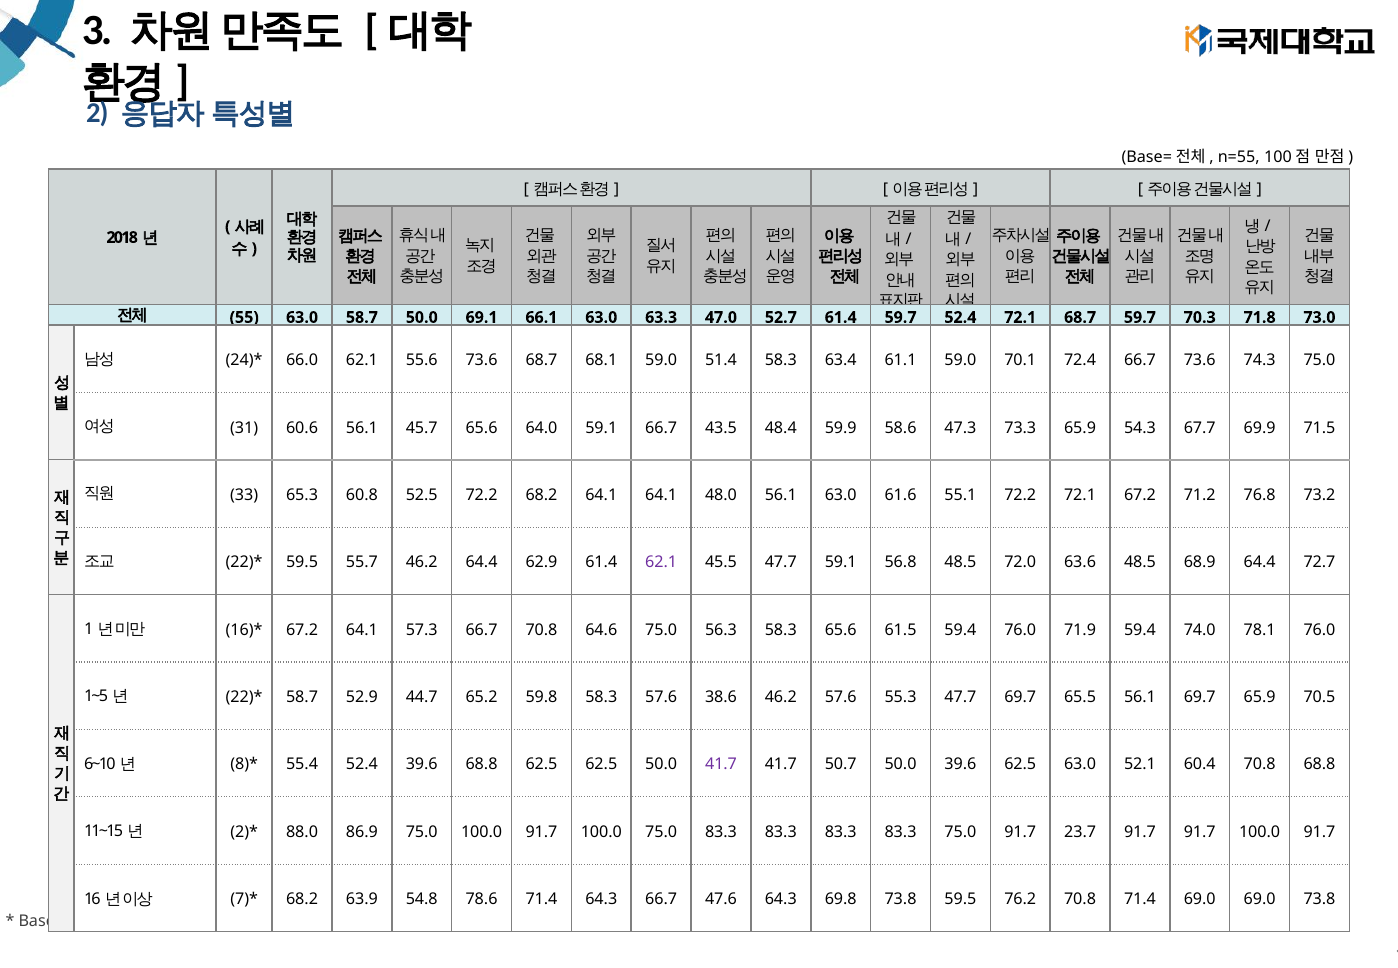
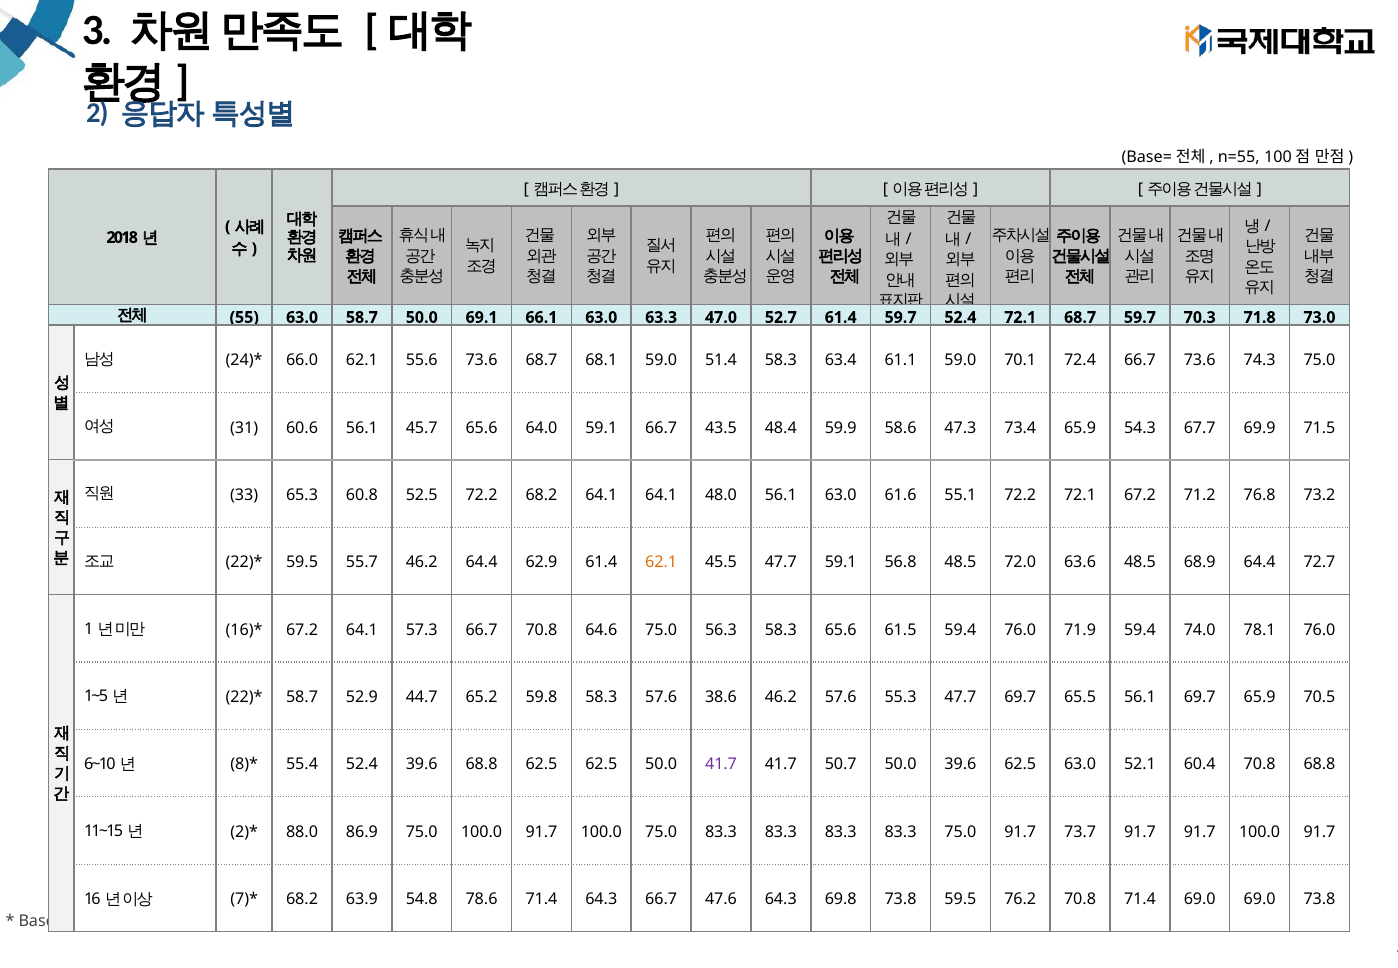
73.3: 73.3 -> 73.4
62.1 at (661, 562) colour: purple -> orange
23.7: 23.7 -> 73.7
